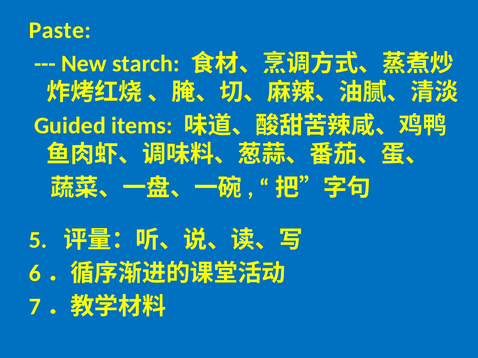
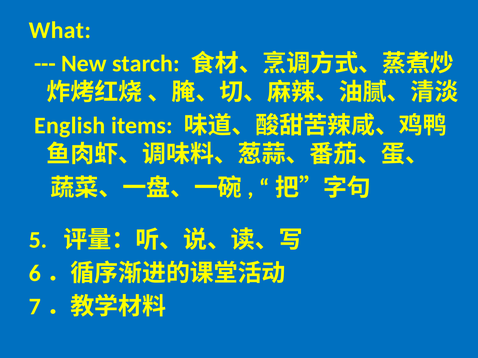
Paste: Paste -> What
Guided: Guided -> English
